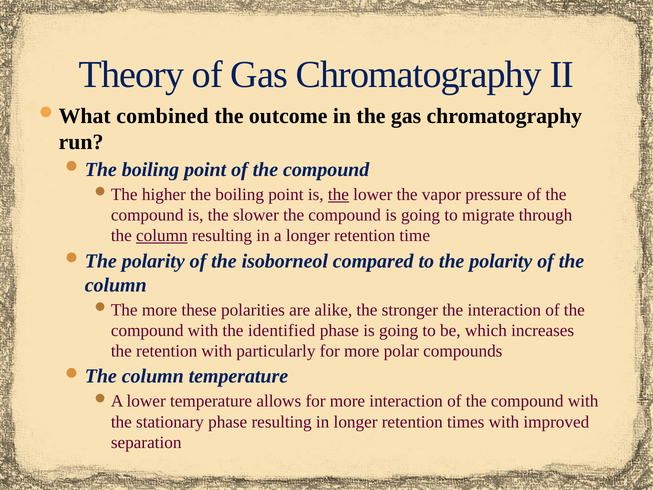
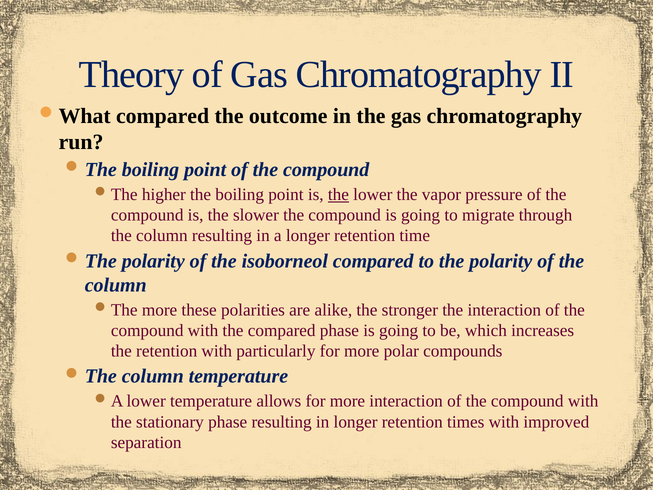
combined at (162, 116): combined -> compared
column at (162, 236) underline: present -> none
the identified: identified -> compared
